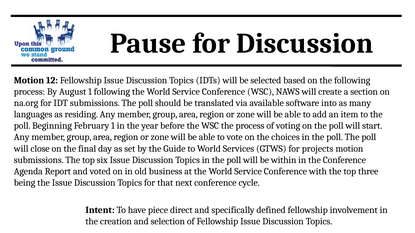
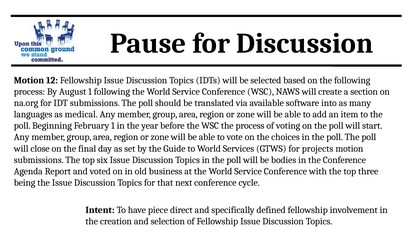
residing: residing -> medical
within: within -> bodies
